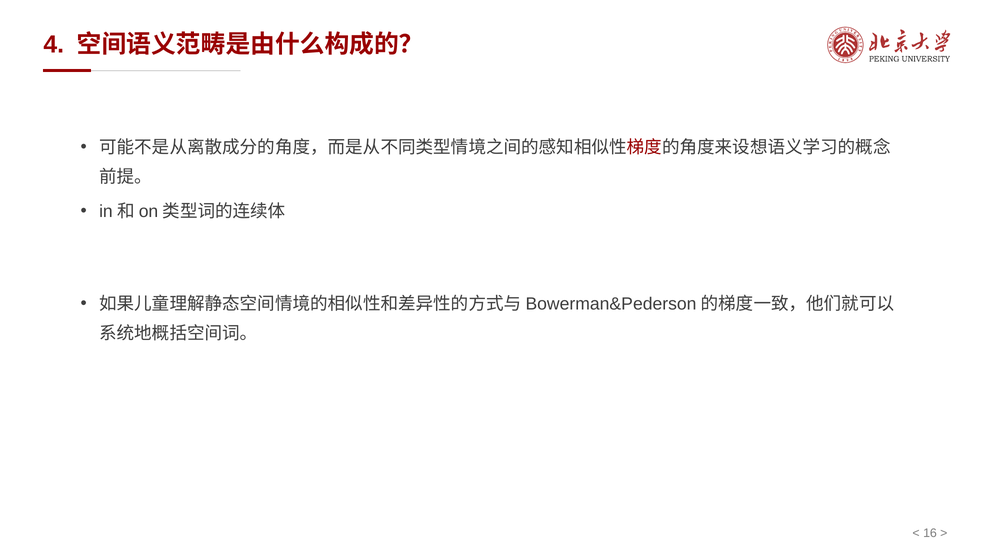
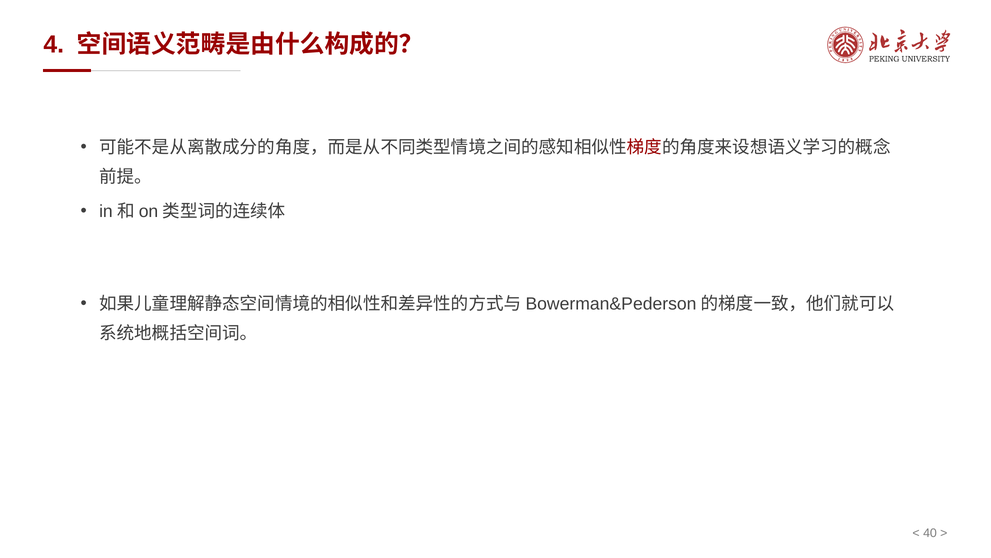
16: 16 -> 40
